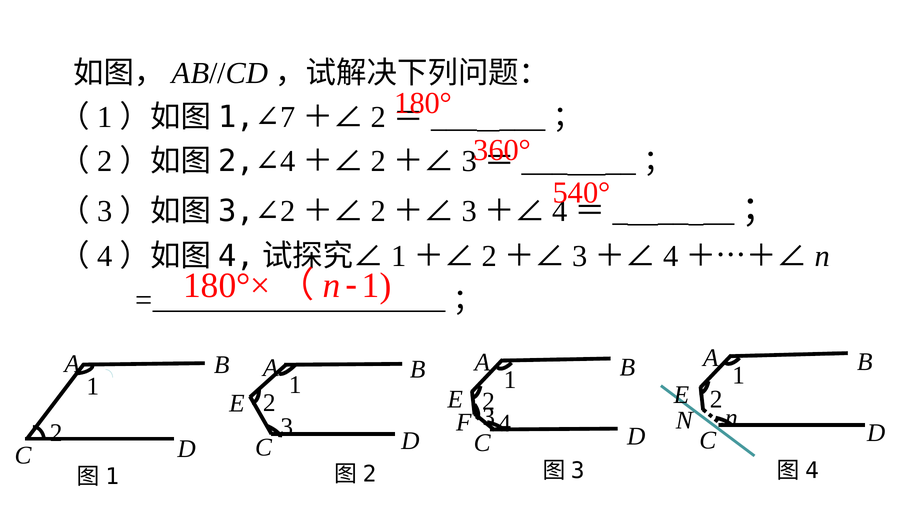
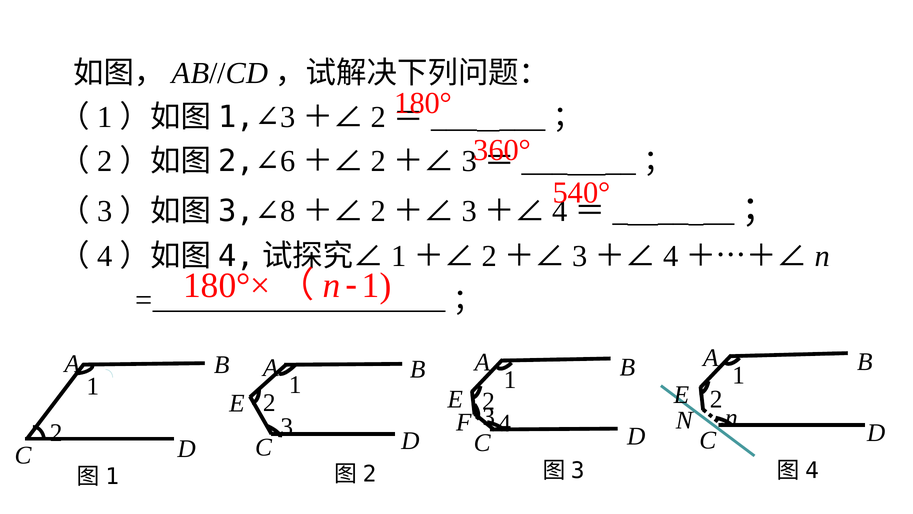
7 at (288, 117): 7 -> 3
4 at (288, 161): 4 -> 6
2 at (288, 211): 2 -> 8
